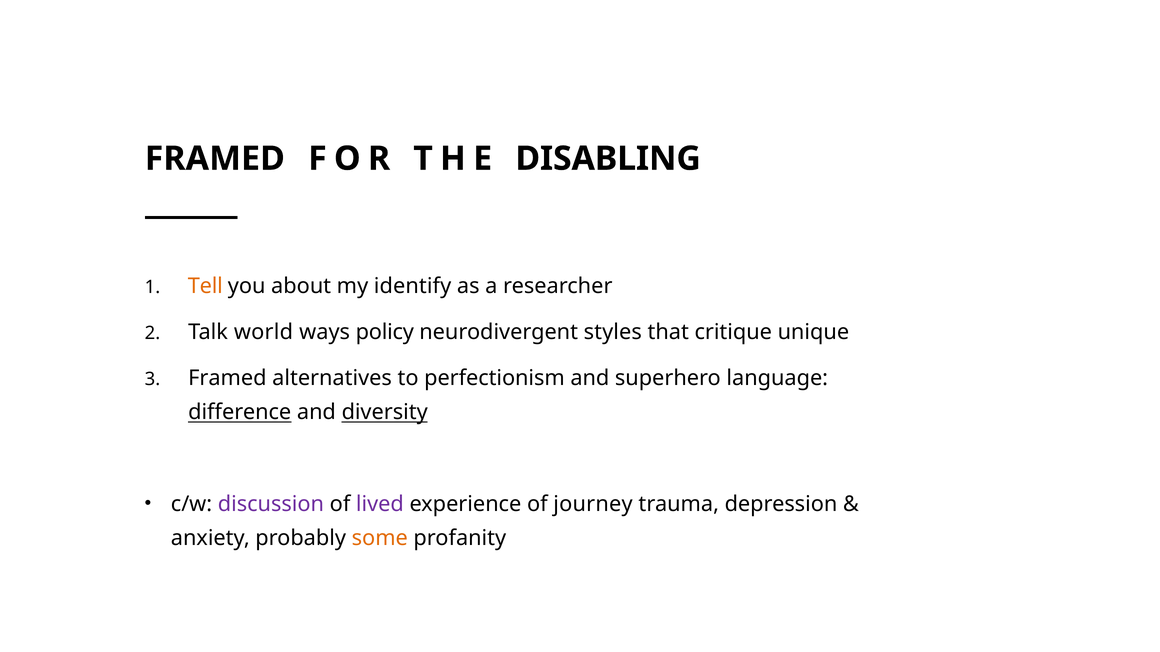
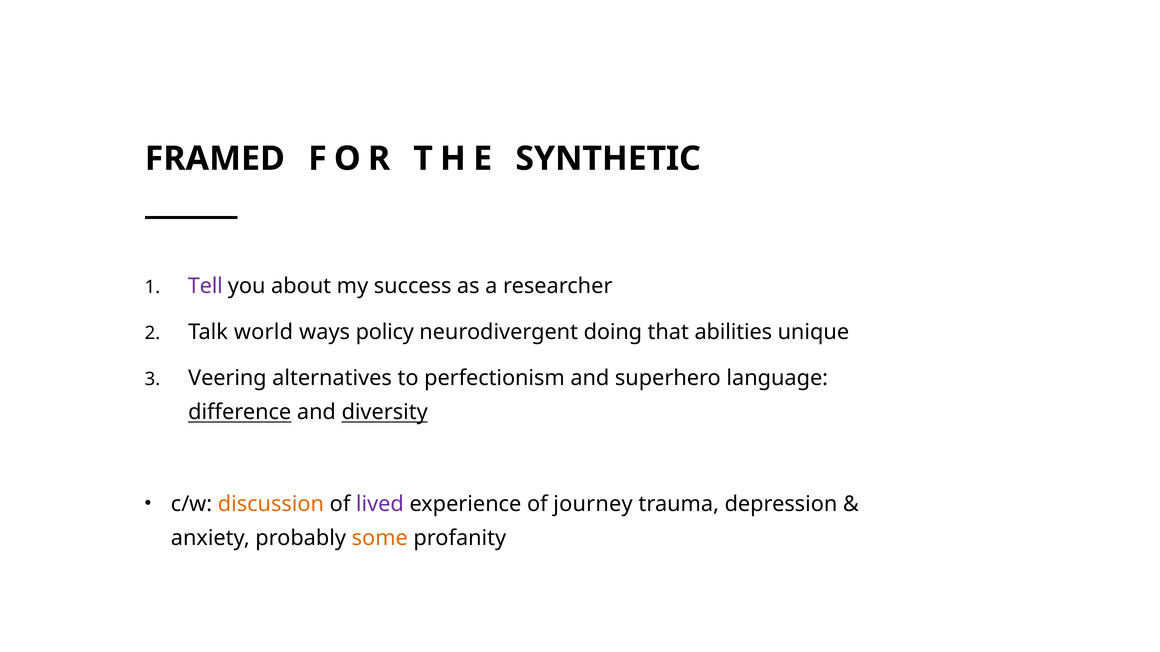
DISABLING: DISABLING -> SYNTHETIC
Tell colour: orange -> purple
identify: identify -> success
styles: styles -> doing
critique: critique -> abilities
Framed at (227, 378): Framed -> Veering
discussion colour: purple -> orange
